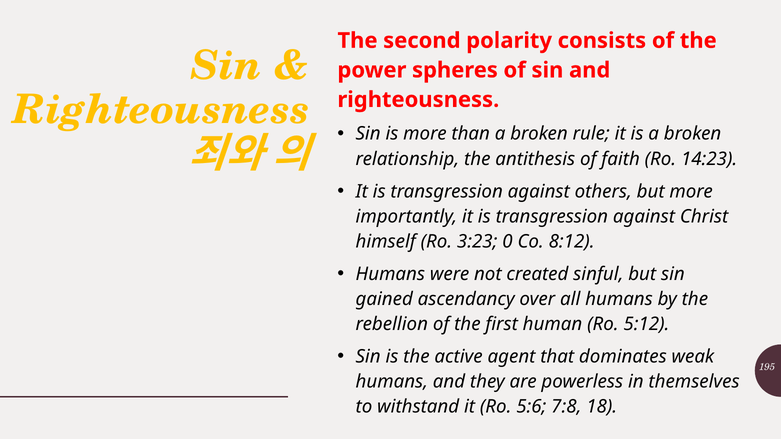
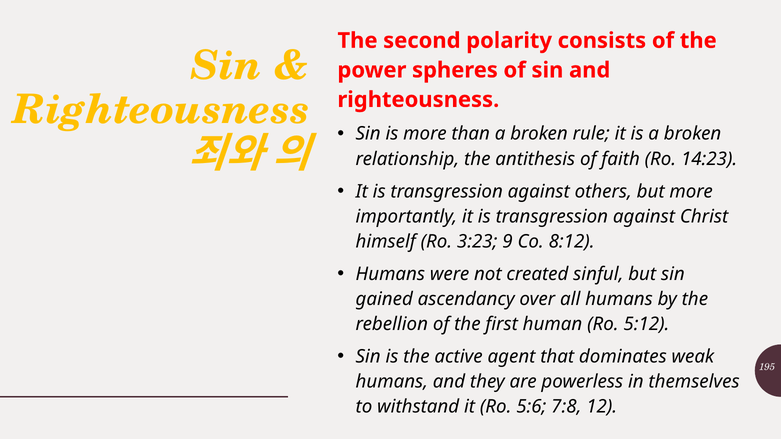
0: 0 -> 9
18: 18 -> 12
